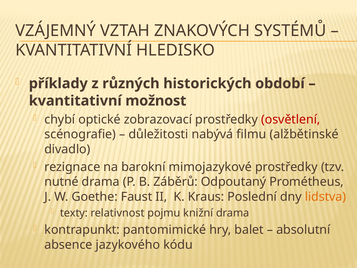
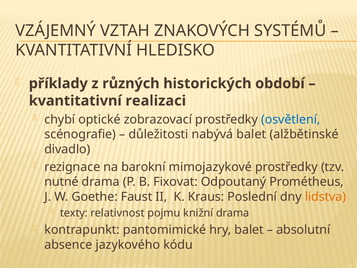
možnost: možnost -> realizaci
osvětlení colour: red -> blue
nabývá filmu: filmu -> balet
Záběrů: Záběrů -> Fixovat
